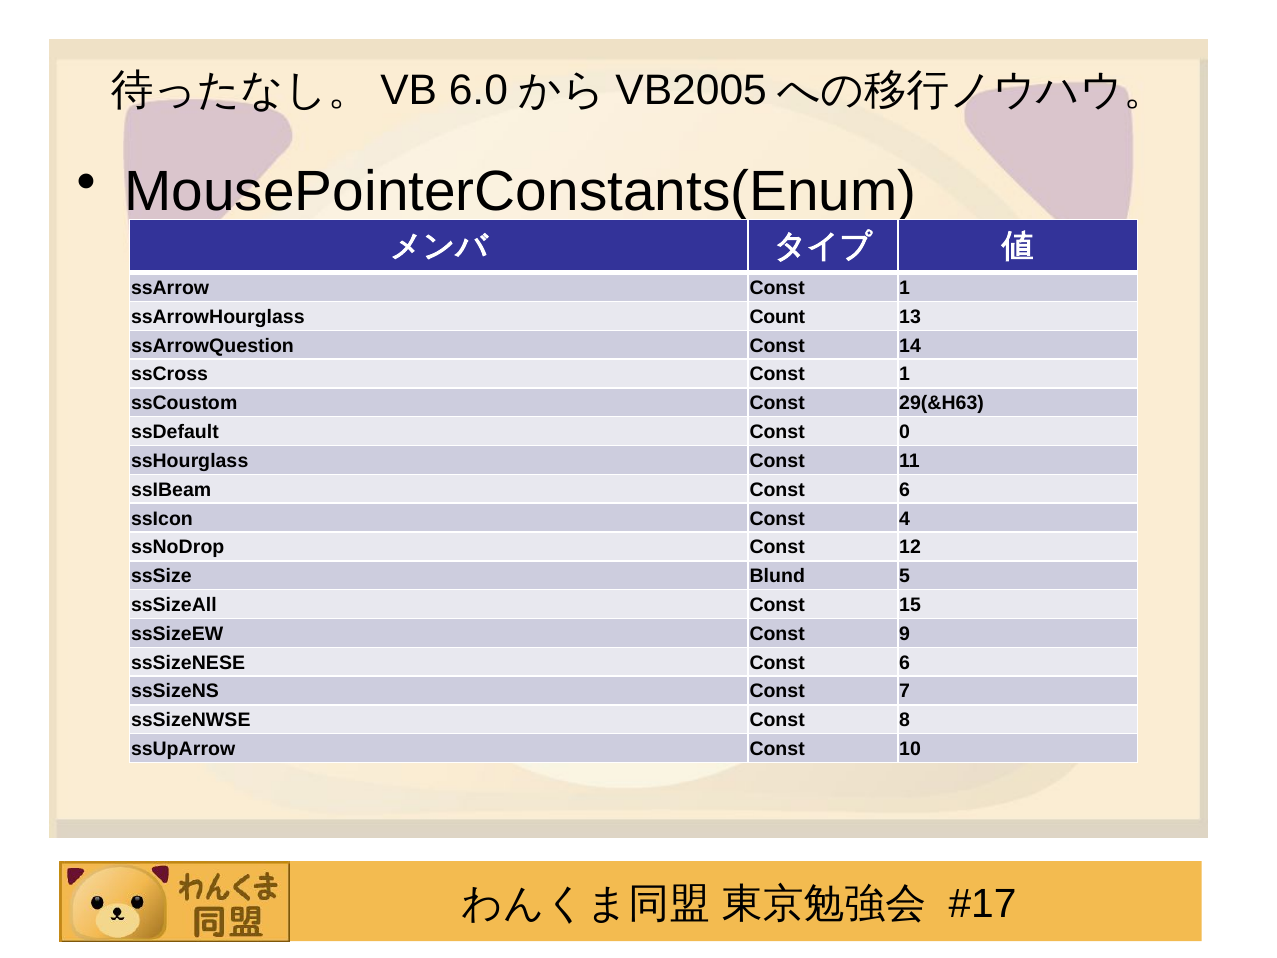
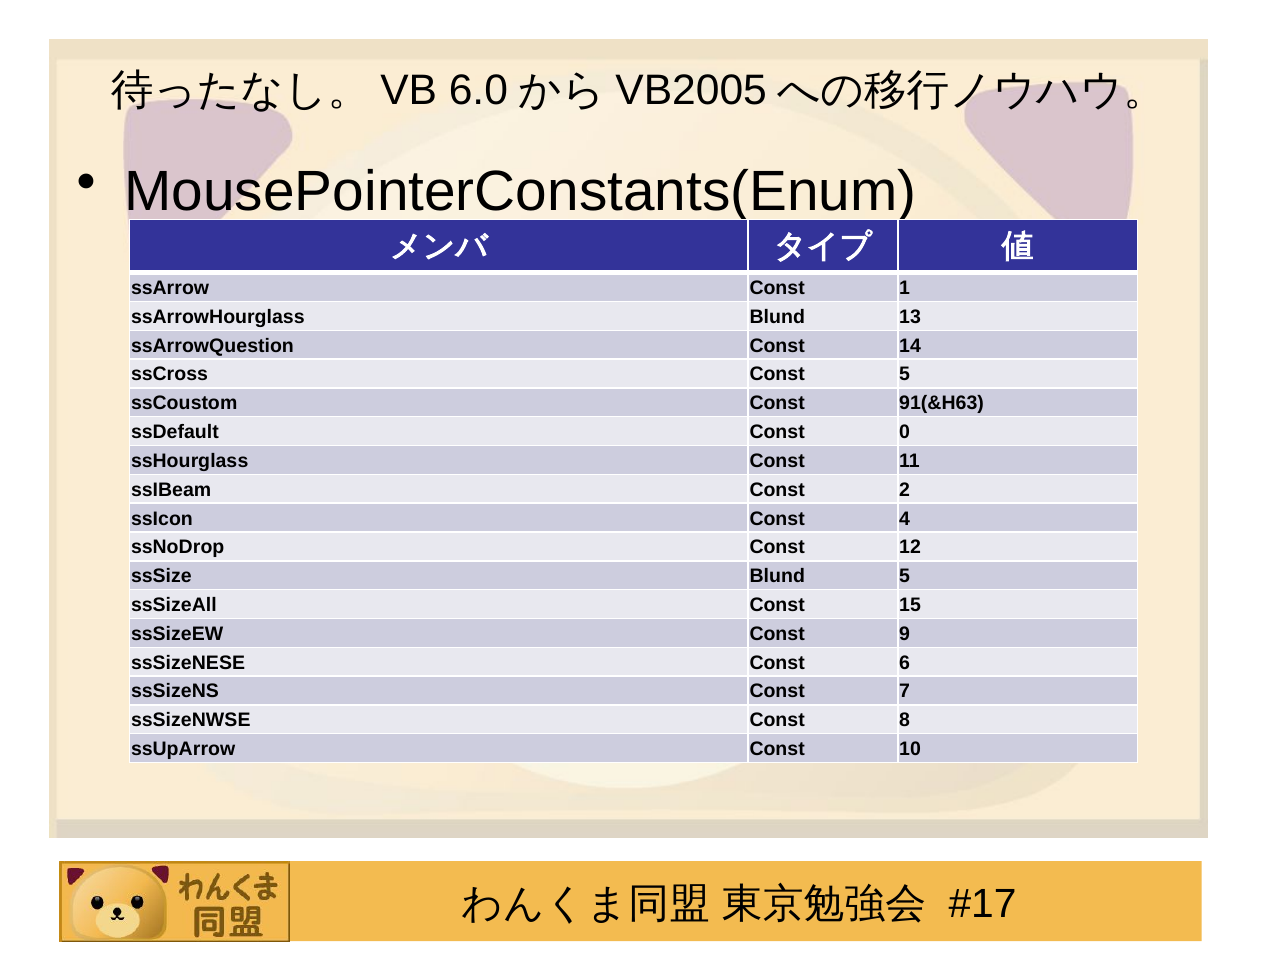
ssArrowHourglass Count: Count -> Blund
ssCross Const 1: 1 -> 5
29(&H63: 29(&H63 -> 91(&H63
ssIBeam Const 6: 6 -> 2
